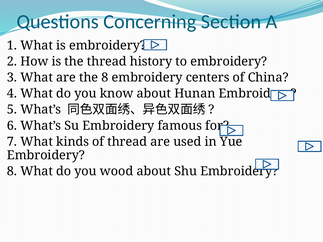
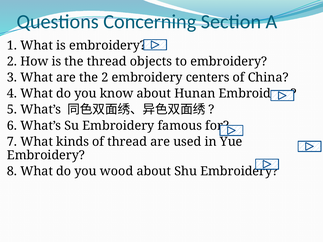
history: history -> objects
the 8: 8 -> 2
